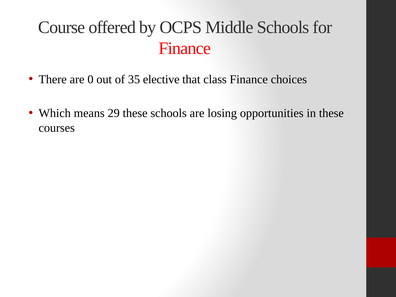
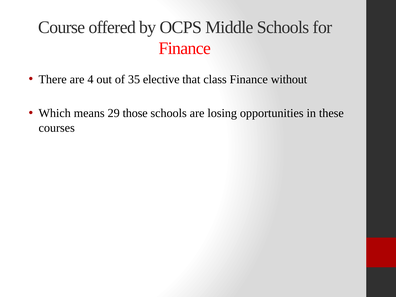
0: 0 -> 4
choices: choices -> without
29 these: these -> those
